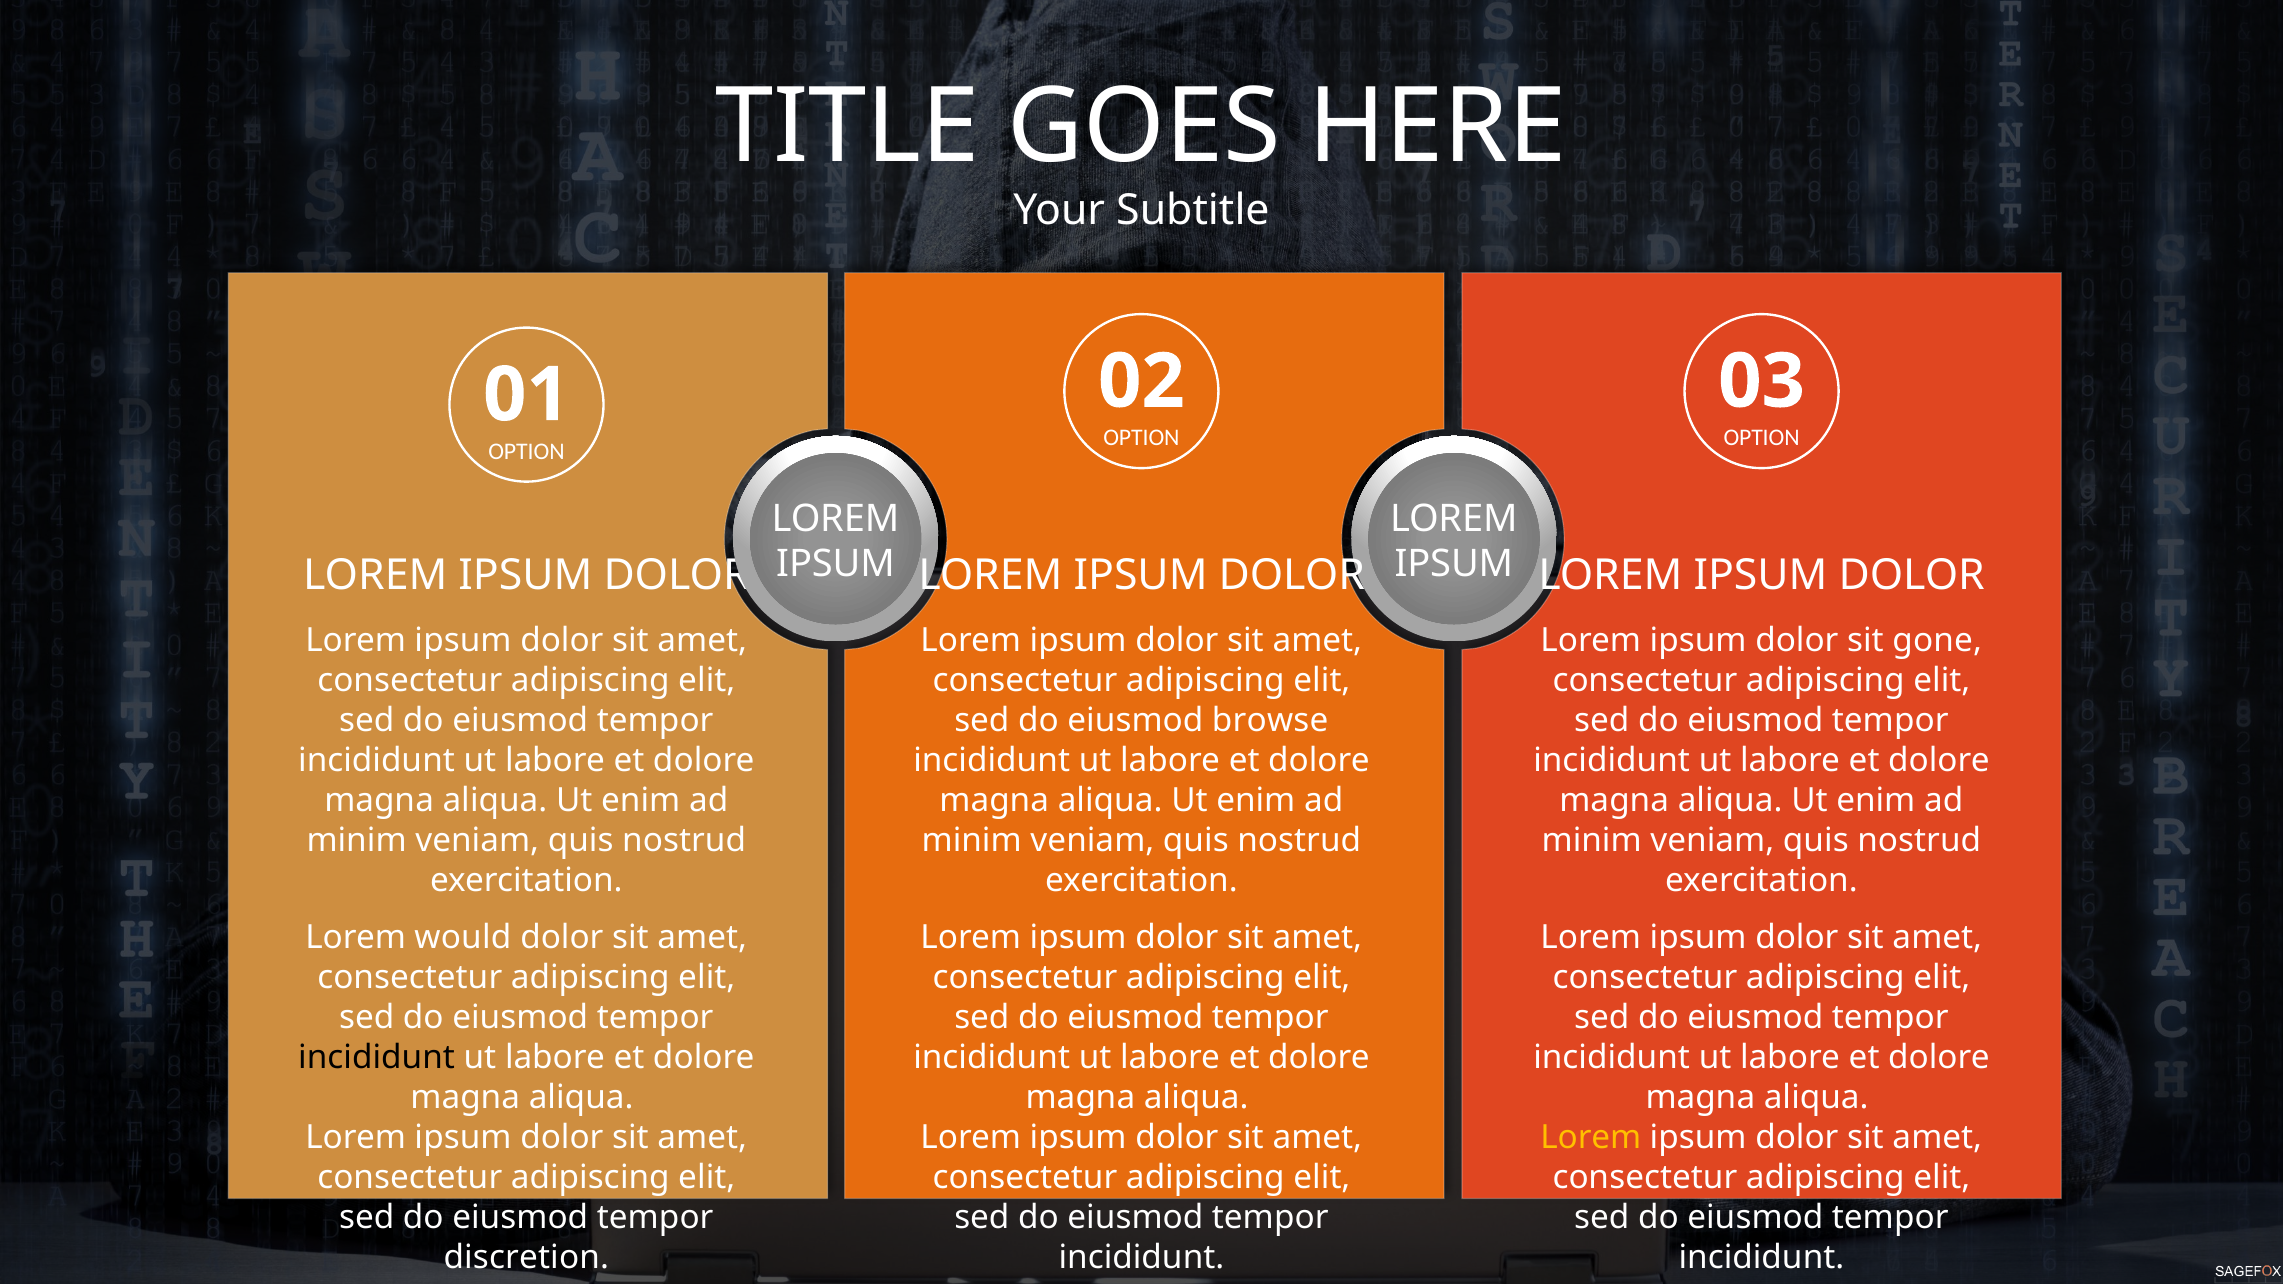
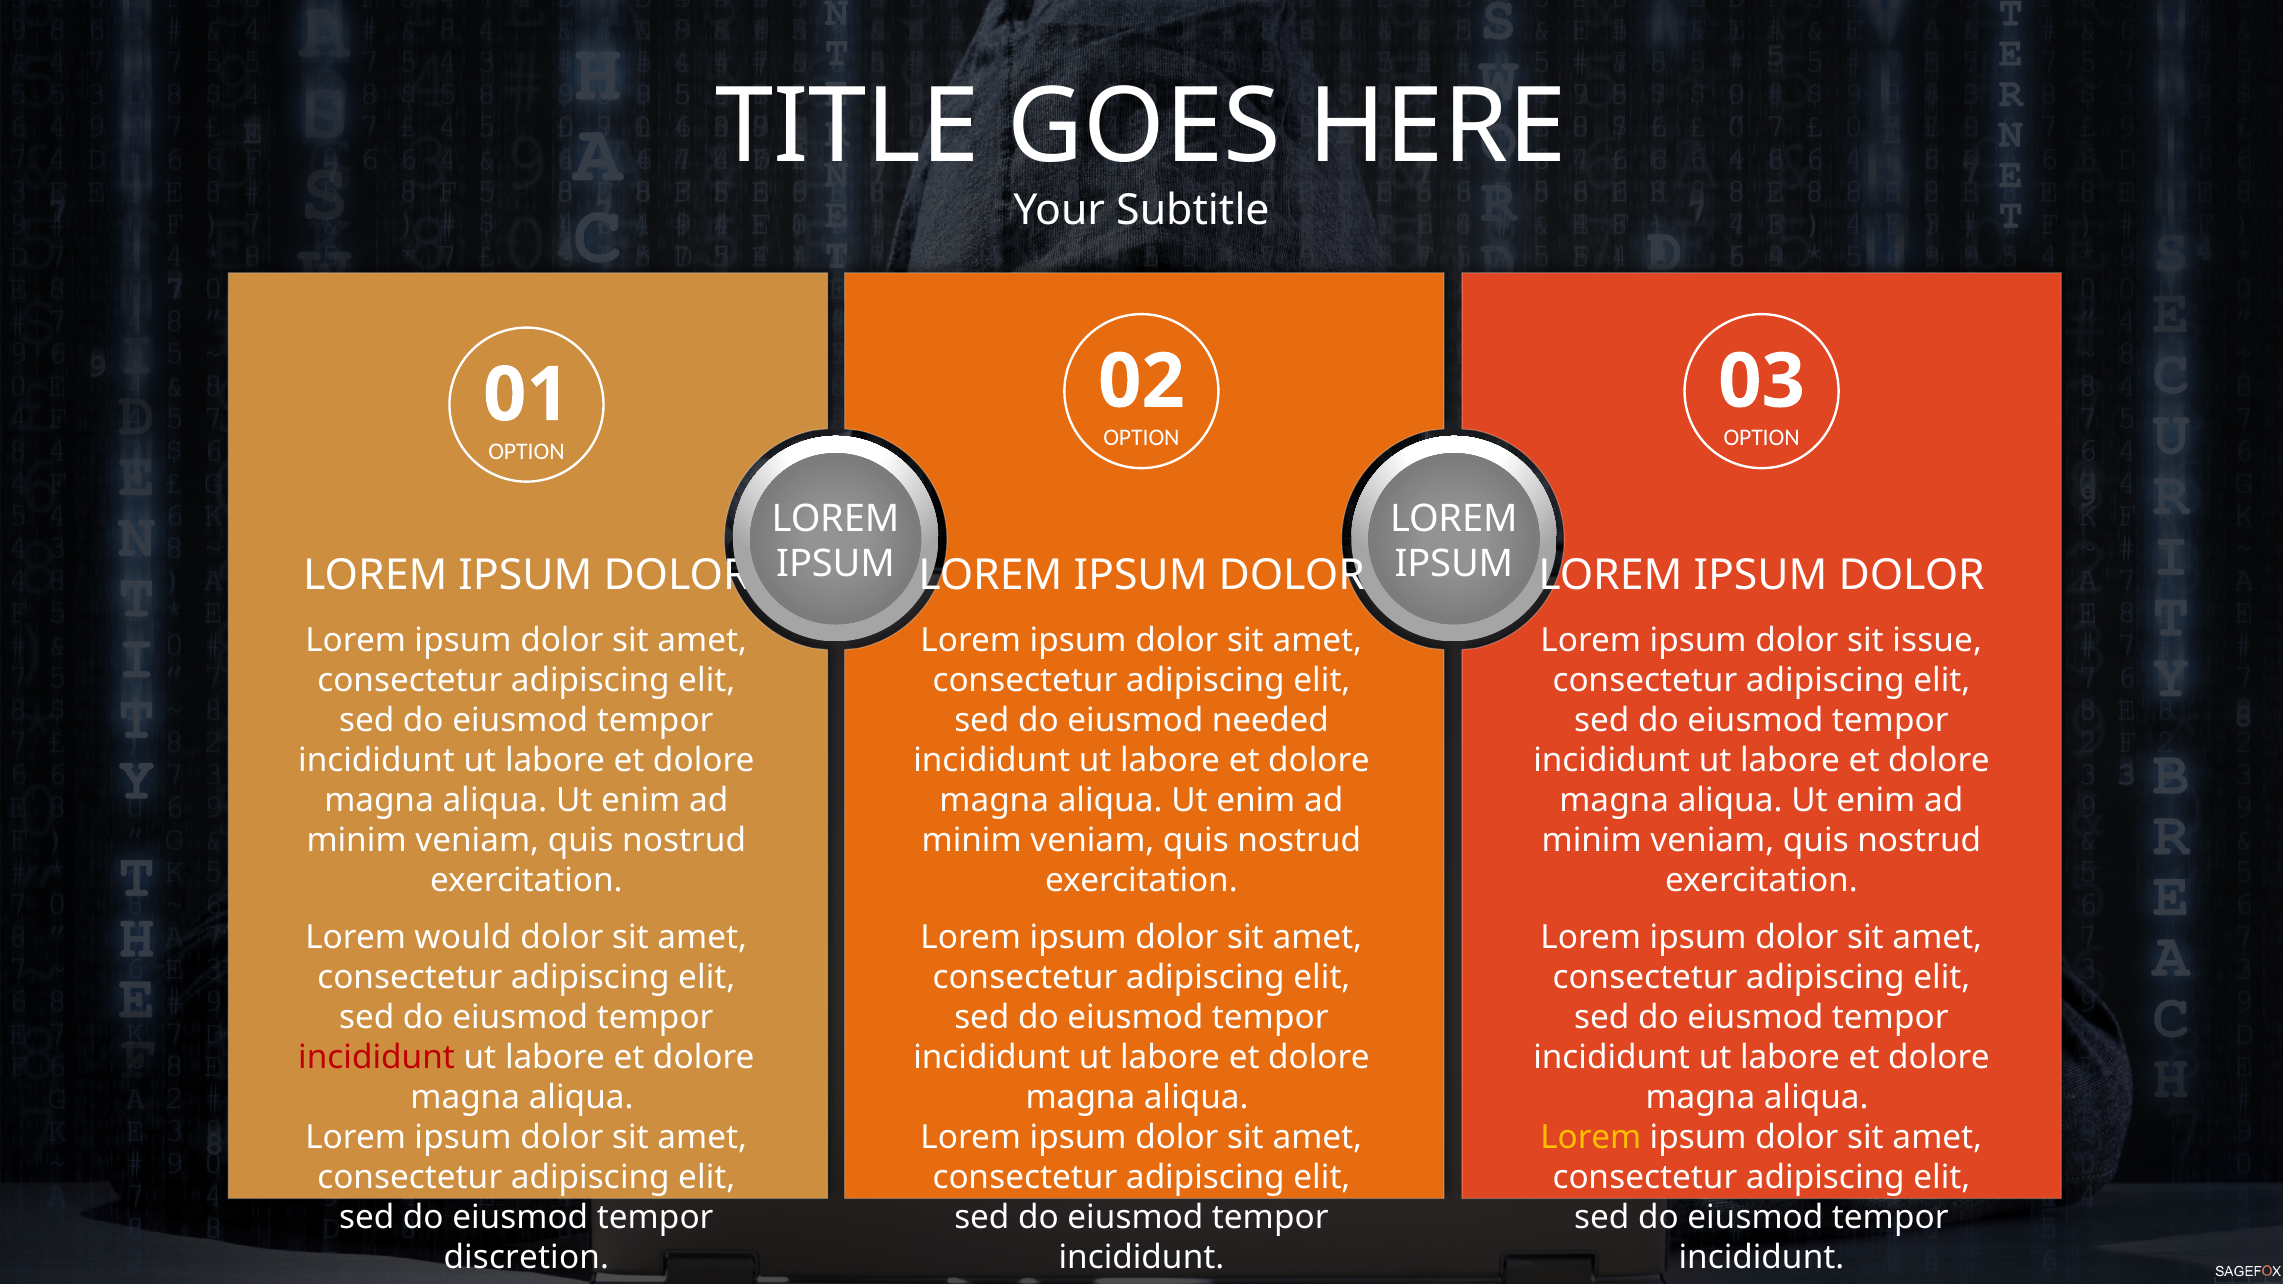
gone: gone -> issue
browse: browse -> needed
incididunt at (377, 1058) colour: black -> red
